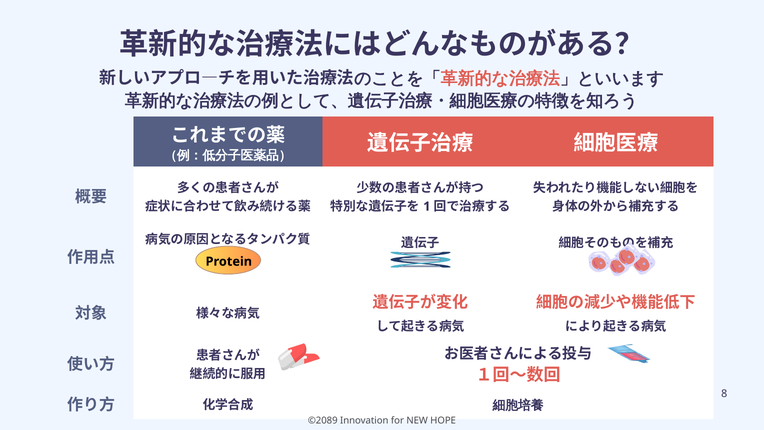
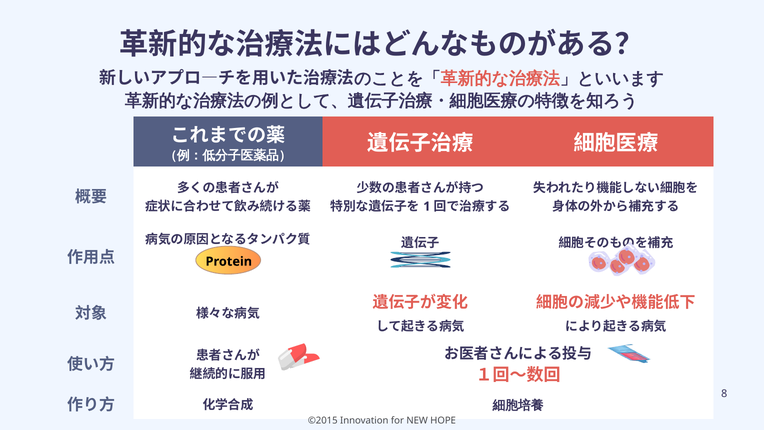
©2089: ©2089 -> ©2015
